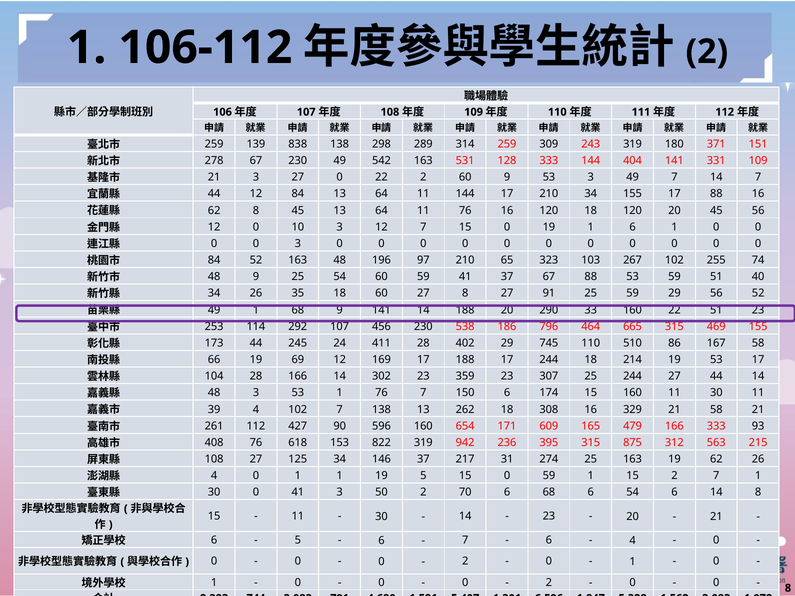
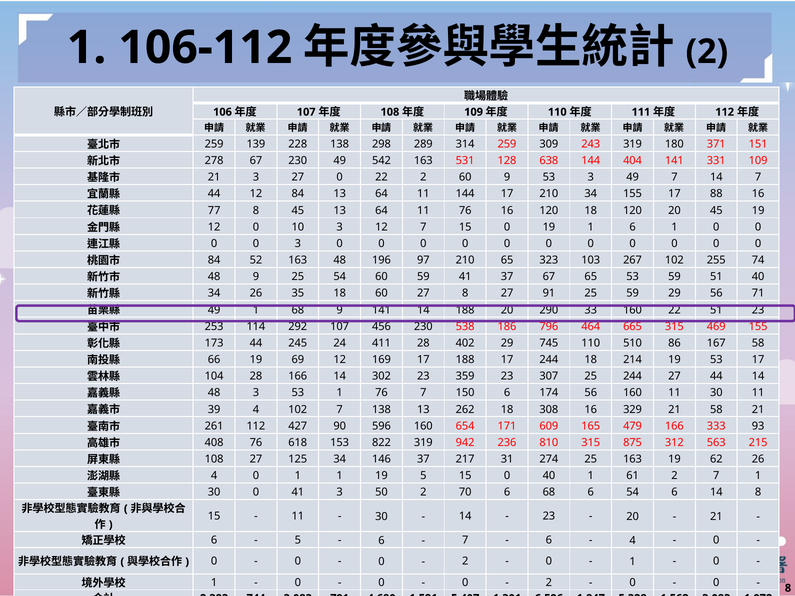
838: 838 -> 228
128 333: 333 -> 638
62 at (214, 211): 62 -> 77
45 56: 56 -> 19
67 88: 88 -> 65
56 52: 52 -> 71
174 15: 15 -> 56
395: 395 -> 810
0 59: 59 -> 40
1 15: 15 -> 61
